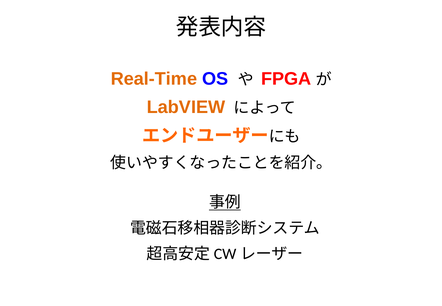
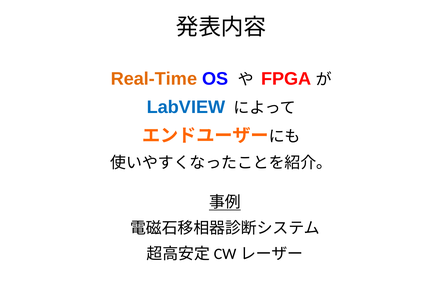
LabVIEW colour: orange -> blue
